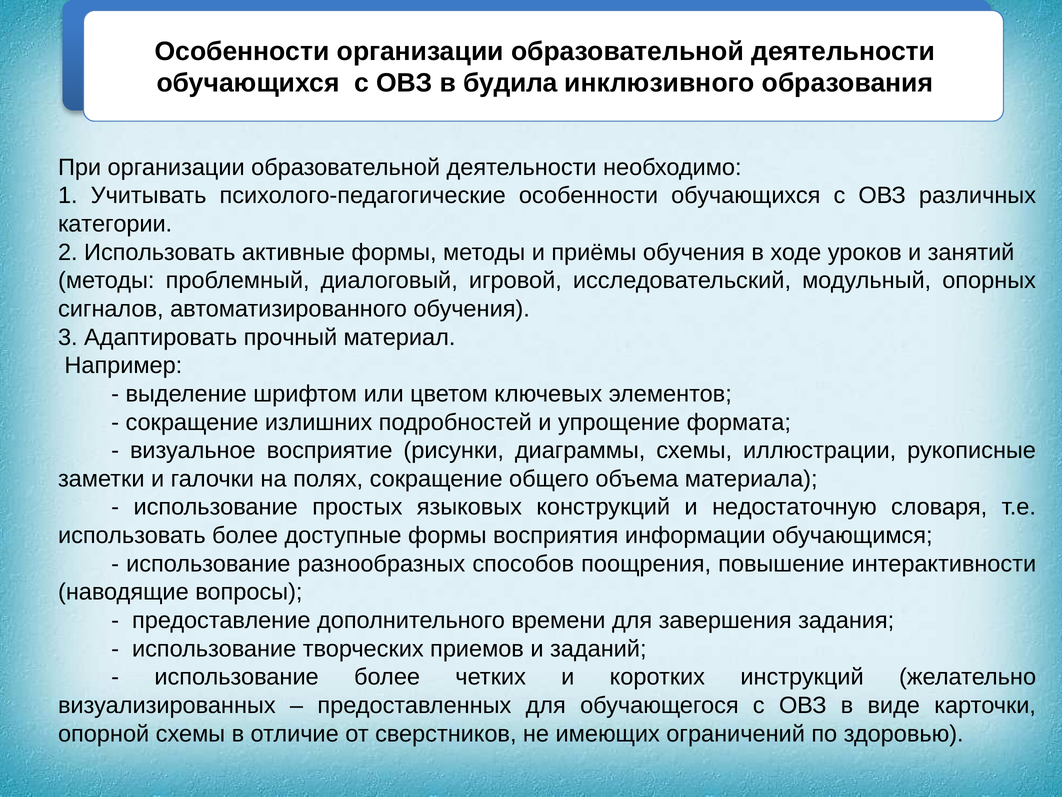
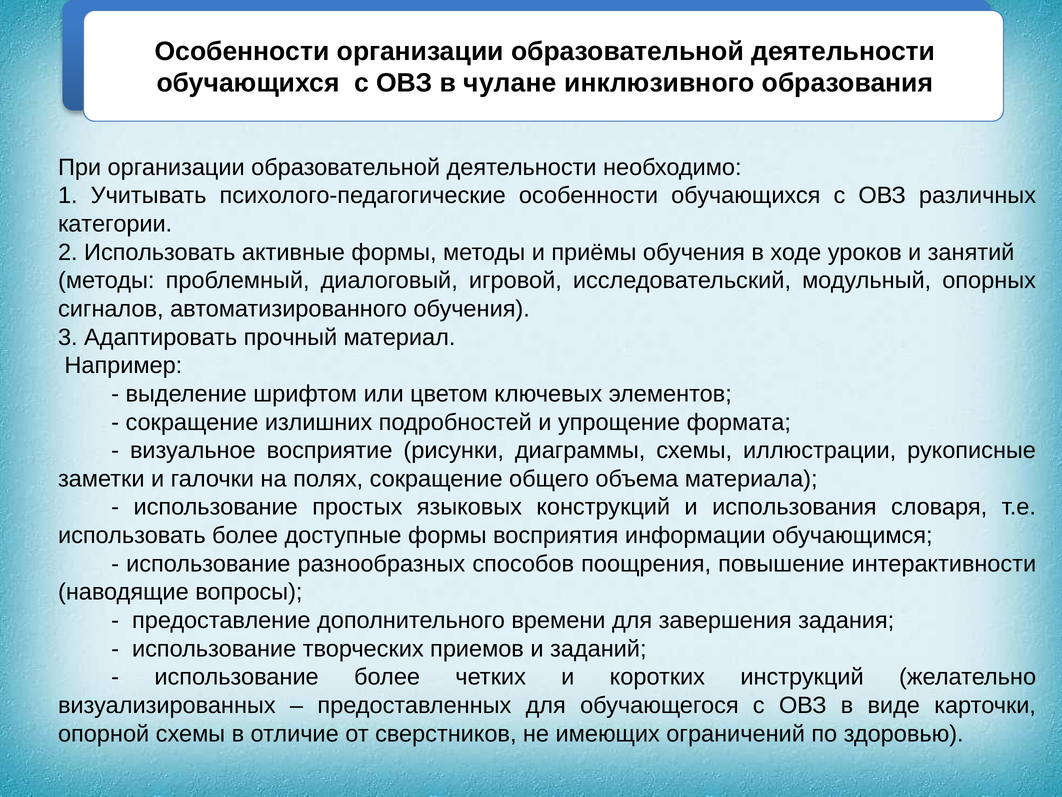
будила: будила -> чулане
недостаточную: недостаточную -> использования
